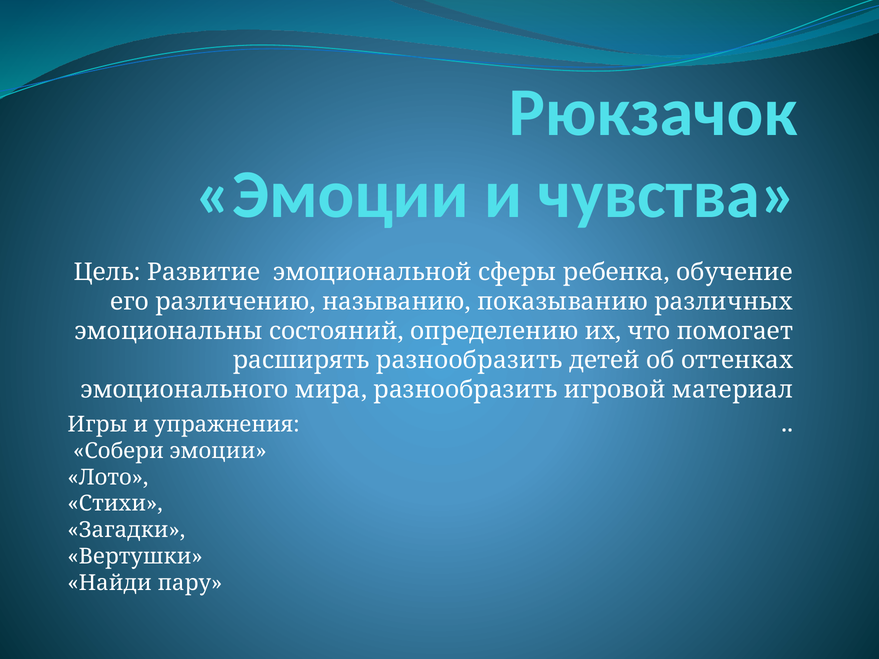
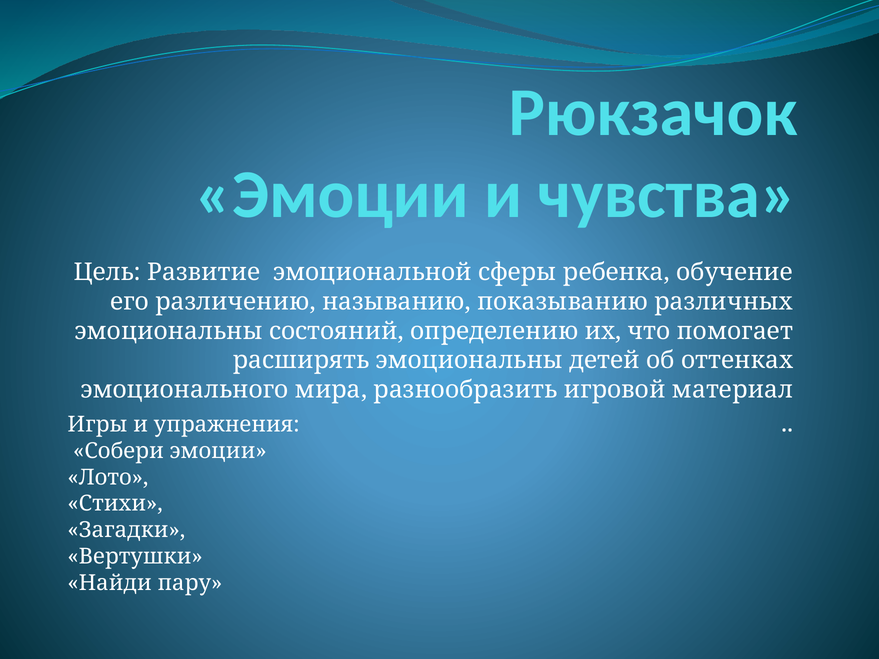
расширять разнообразить: разнообразить -> эмоциональны
